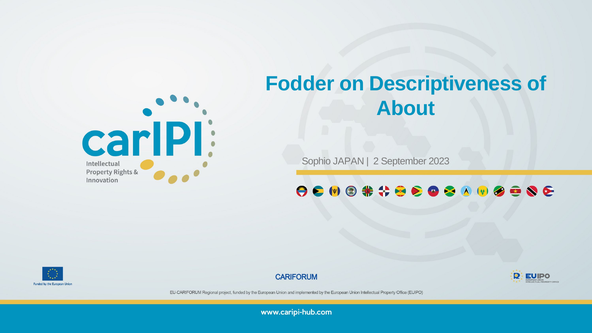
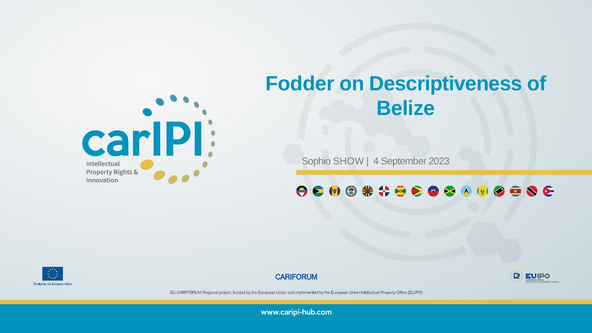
About: About -> Belize
JAPAN: JAPAN -> SHOW
2: 2 -> 4
